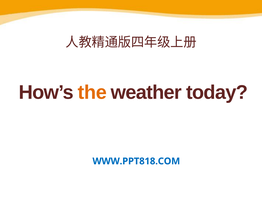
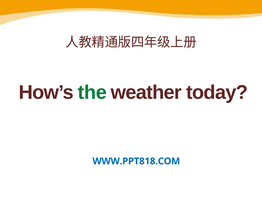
the colour: orange -> green
